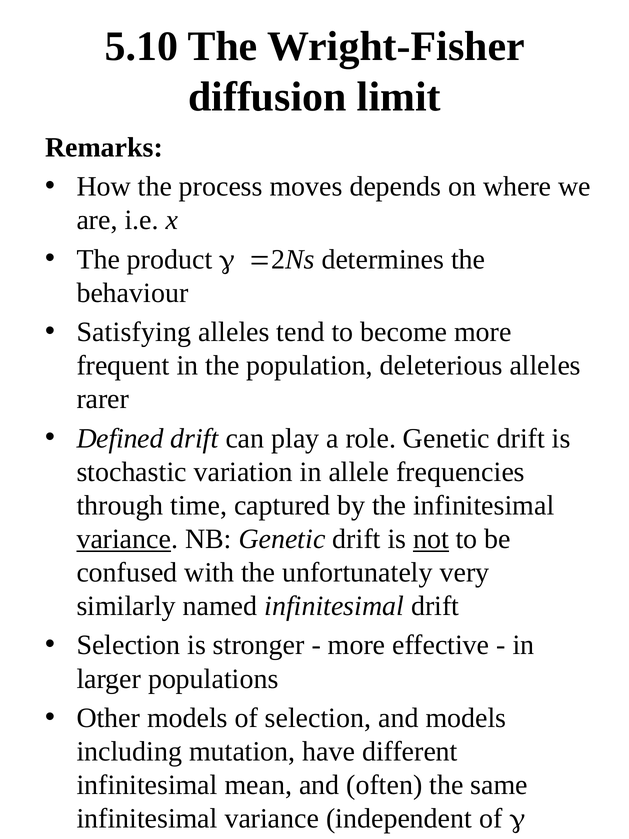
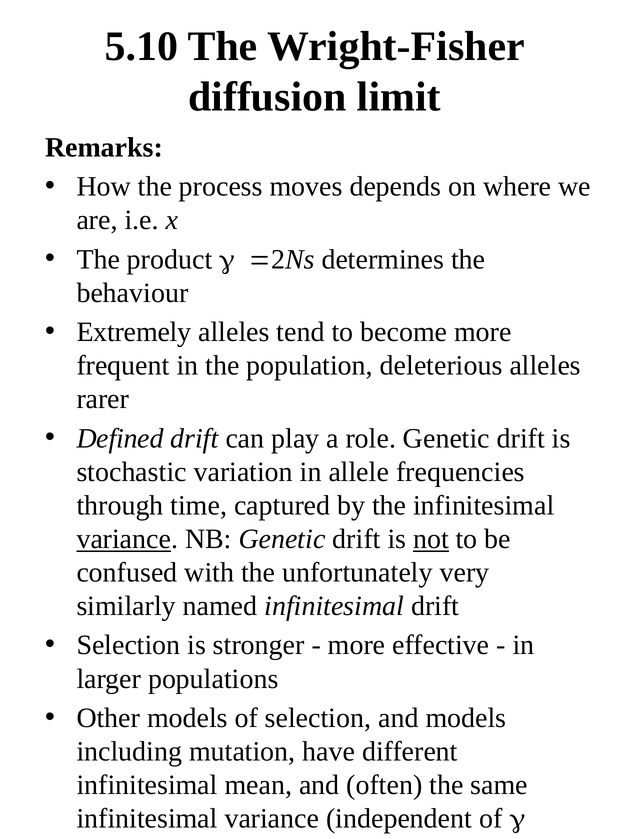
Satisfying: Satisfying -> Extremely
